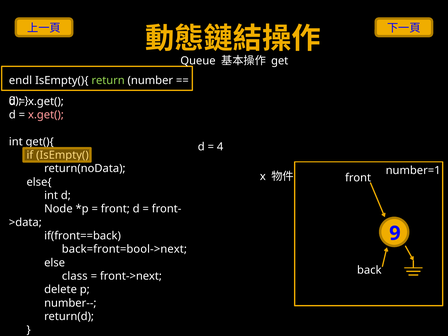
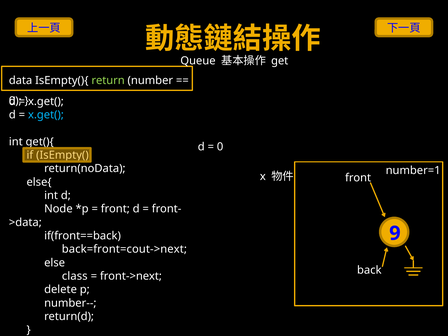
endl: endl -> data
x.get( at (46, 115) colour: pink -> light blue
4 at (220, 147): 4 -> 0
back=front=bool->next: back=front=bool->next -> back=front=cout->next
